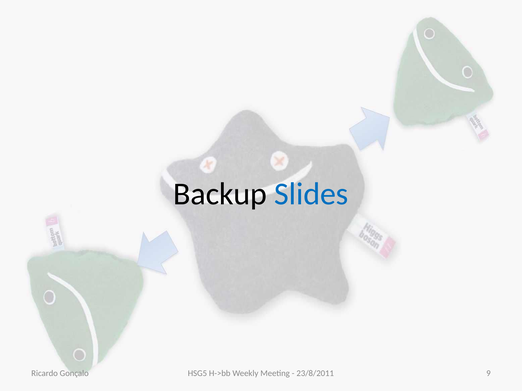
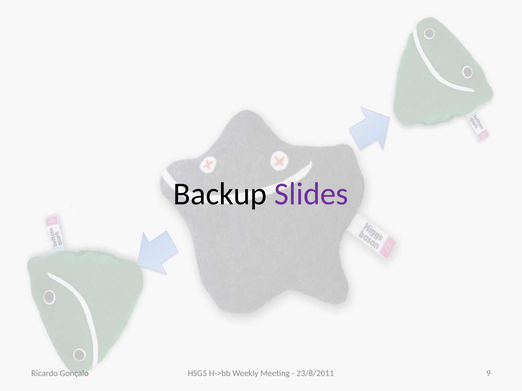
Slides colour: blue -> purple
